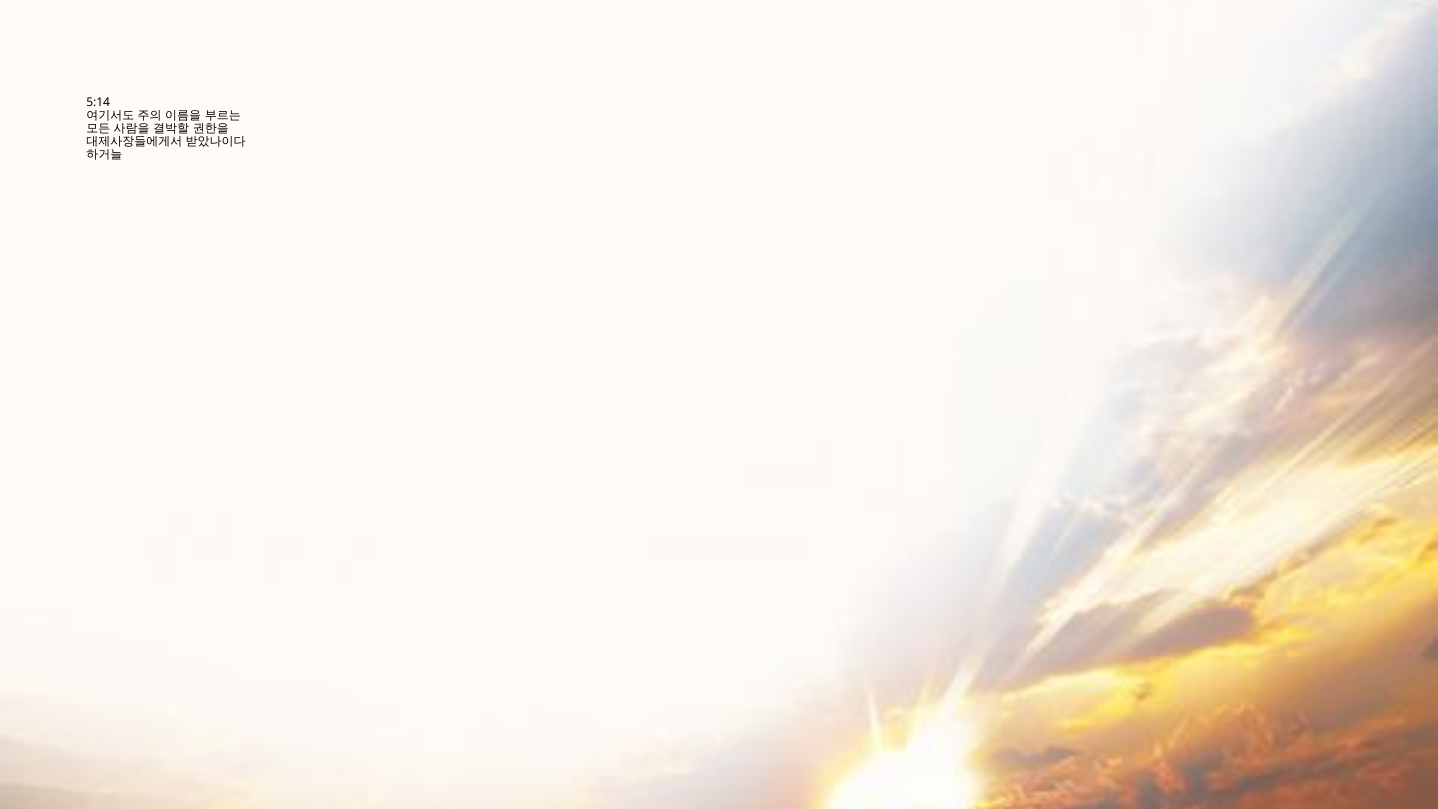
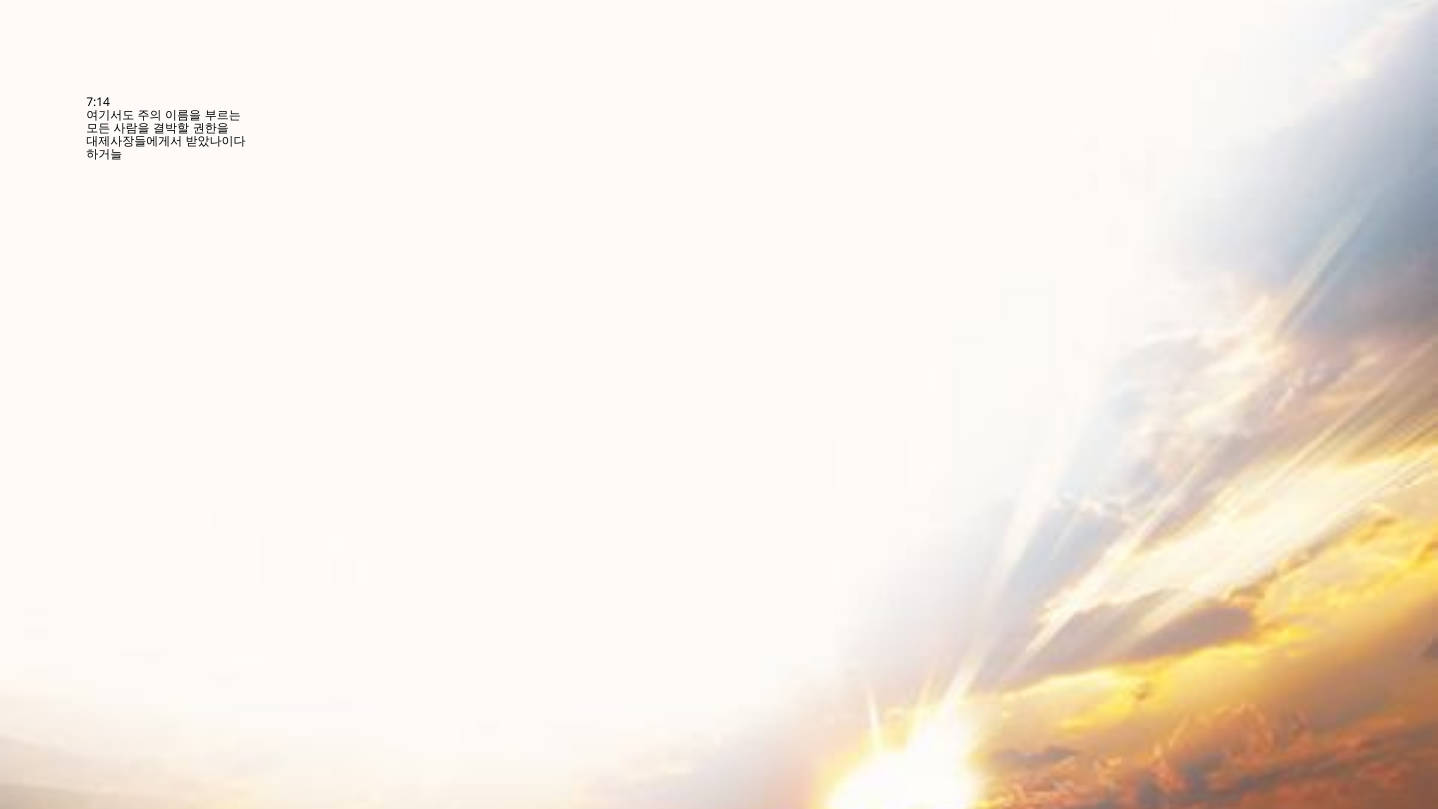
5:14: 5:14 -> 7:14
